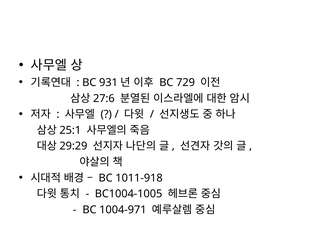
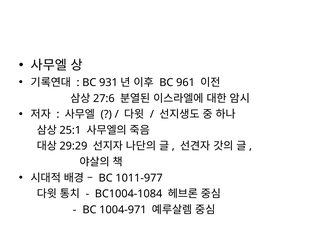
729: 729 -> 961
1011-918: 1011-918 -> 1011-977
BC1004-1005: BC1004-1005 -> BC1004-1084
